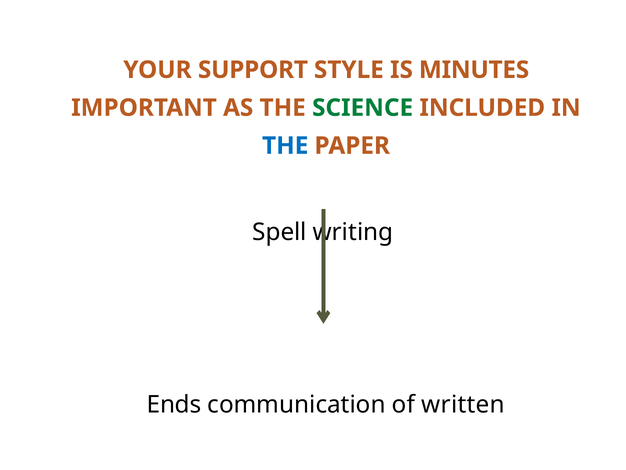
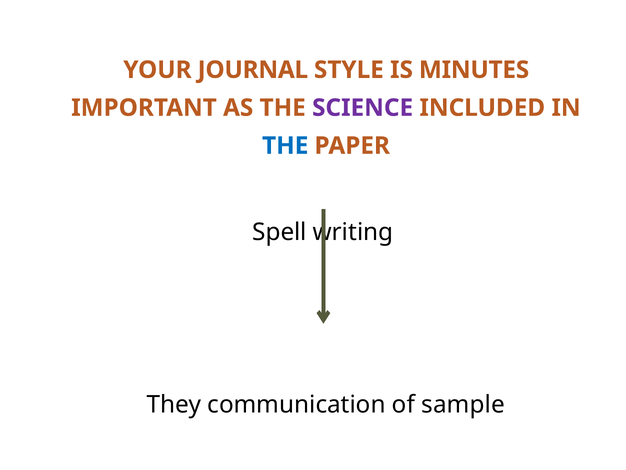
SUPPORT: SUPPORT -> JOURNAL
SCIENCE colour: green -> purple
Ends: Ends -> They
written: written -> sample
